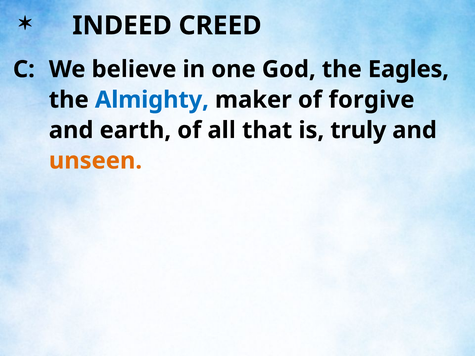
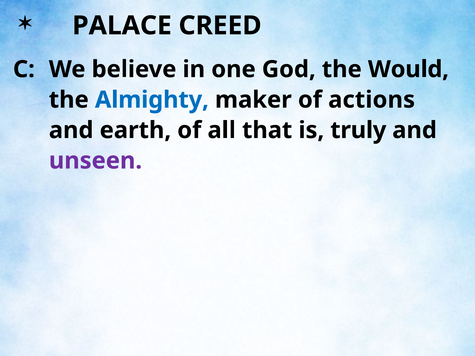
INDEED: INDEED -> PALACE
Eagles: Eagles -> Would
forgive: forgive -> actions
unseen colour: orange -> purple
